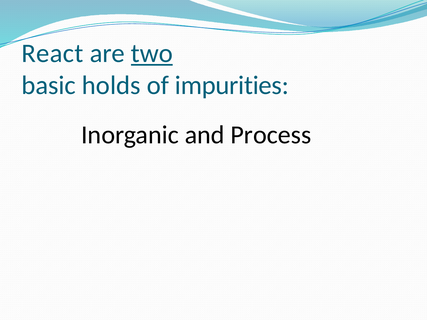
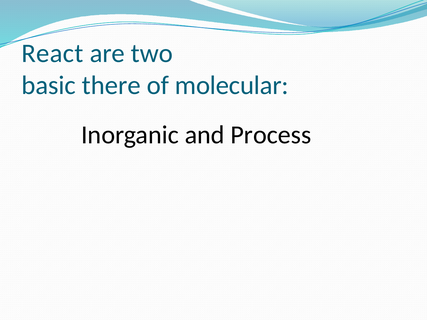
two underline: present -> none
holds: holds -> there
impurities: impurities -> molecular
